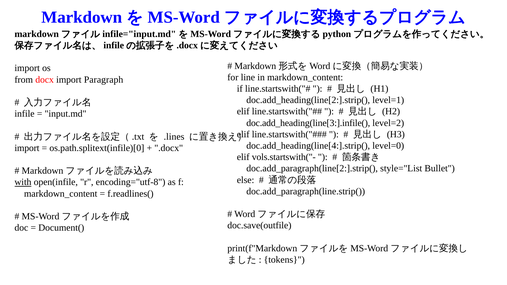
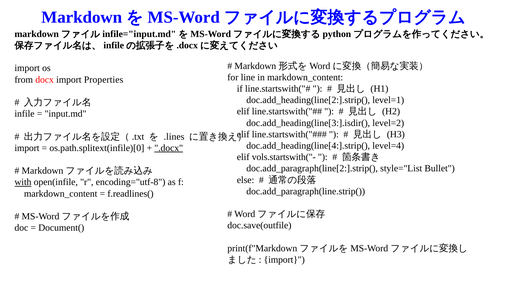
Paragraph: Paragraph -> Properties
doc.add_heading(line[3:].infile(: doc.add_heading(line[3:].infile( -> doc.add_heading(line[3:].isdir(
level=0: level=0 -> level=4
.docx underline: none -> present
tokens at (284, 260): tokens -> import
